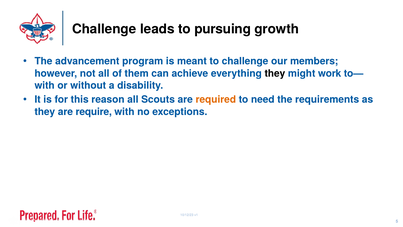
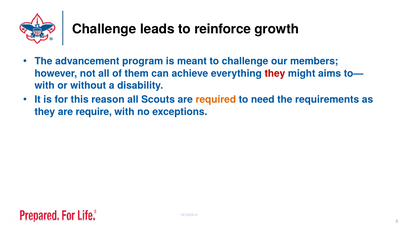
pursuing: pursuing -> reinforce
they at (275, 73) colour: black -> red
work: work -> aims
